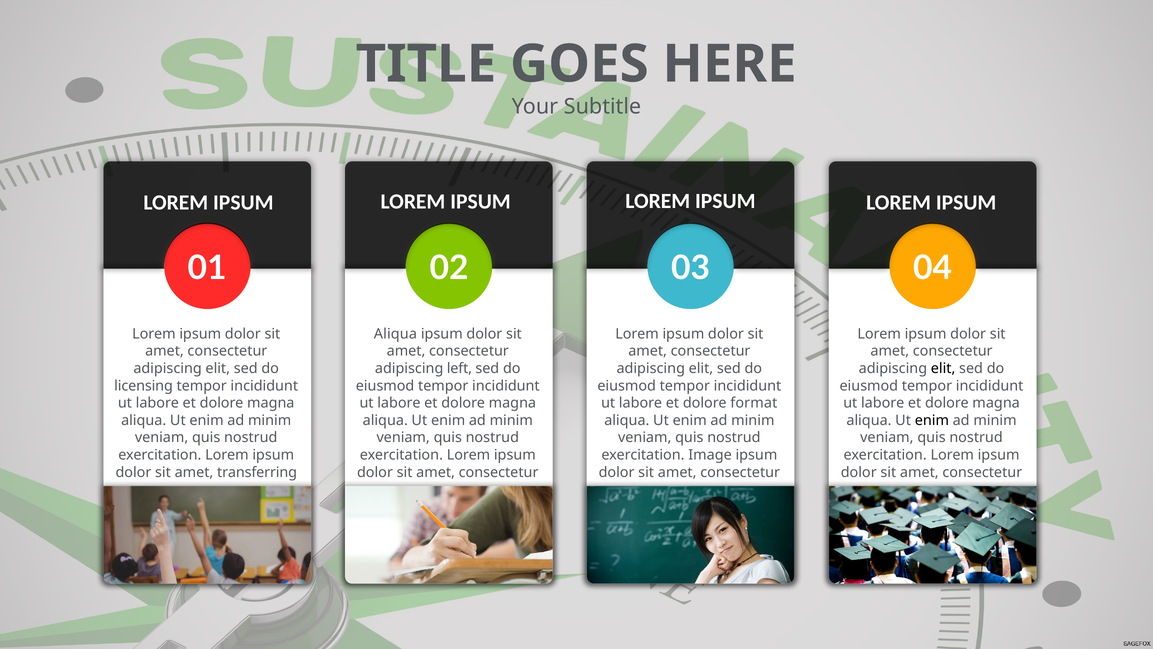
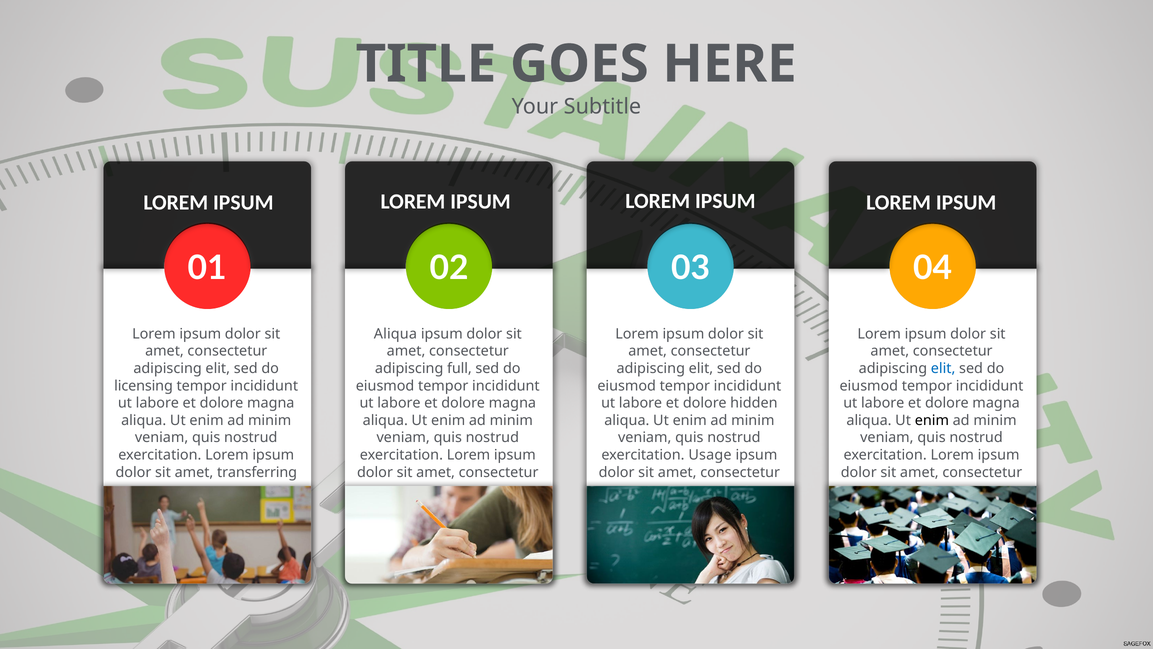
left: left -> full
elit at (943, 368) colour: black -> blue
format: format -> hidden
Image: Image -> Usage
